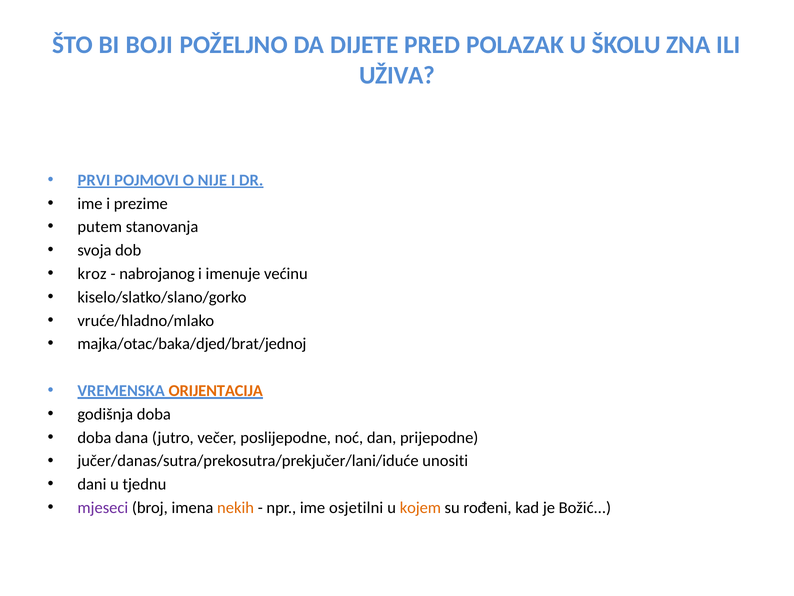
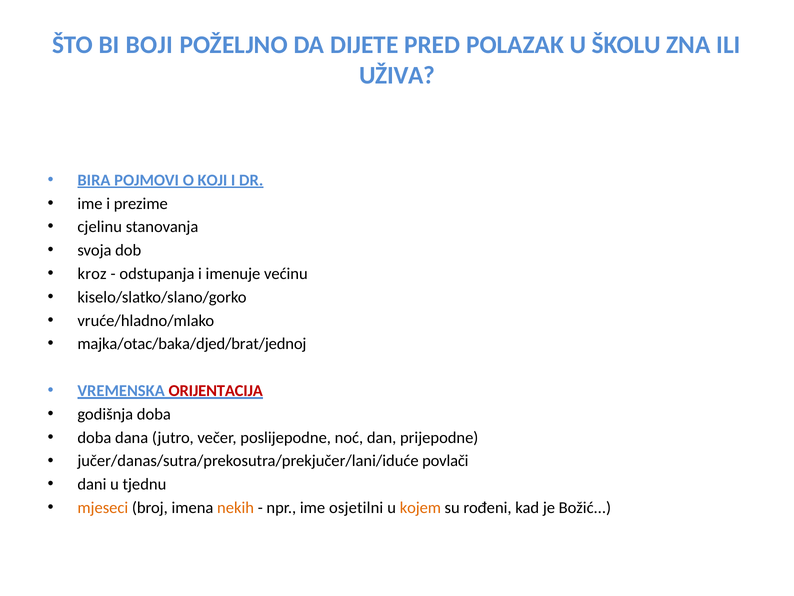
PRVI: PRVI -> BIRA
NIJE: NIJE -> KOJI
putem: putem -> cjelinu
nabrojanog: nabrojanog -> odstupanja
ORIJENTACIJA colour: orange -> red
unositi: unositi -> povlači
mjeseci colour: purple -> orange
